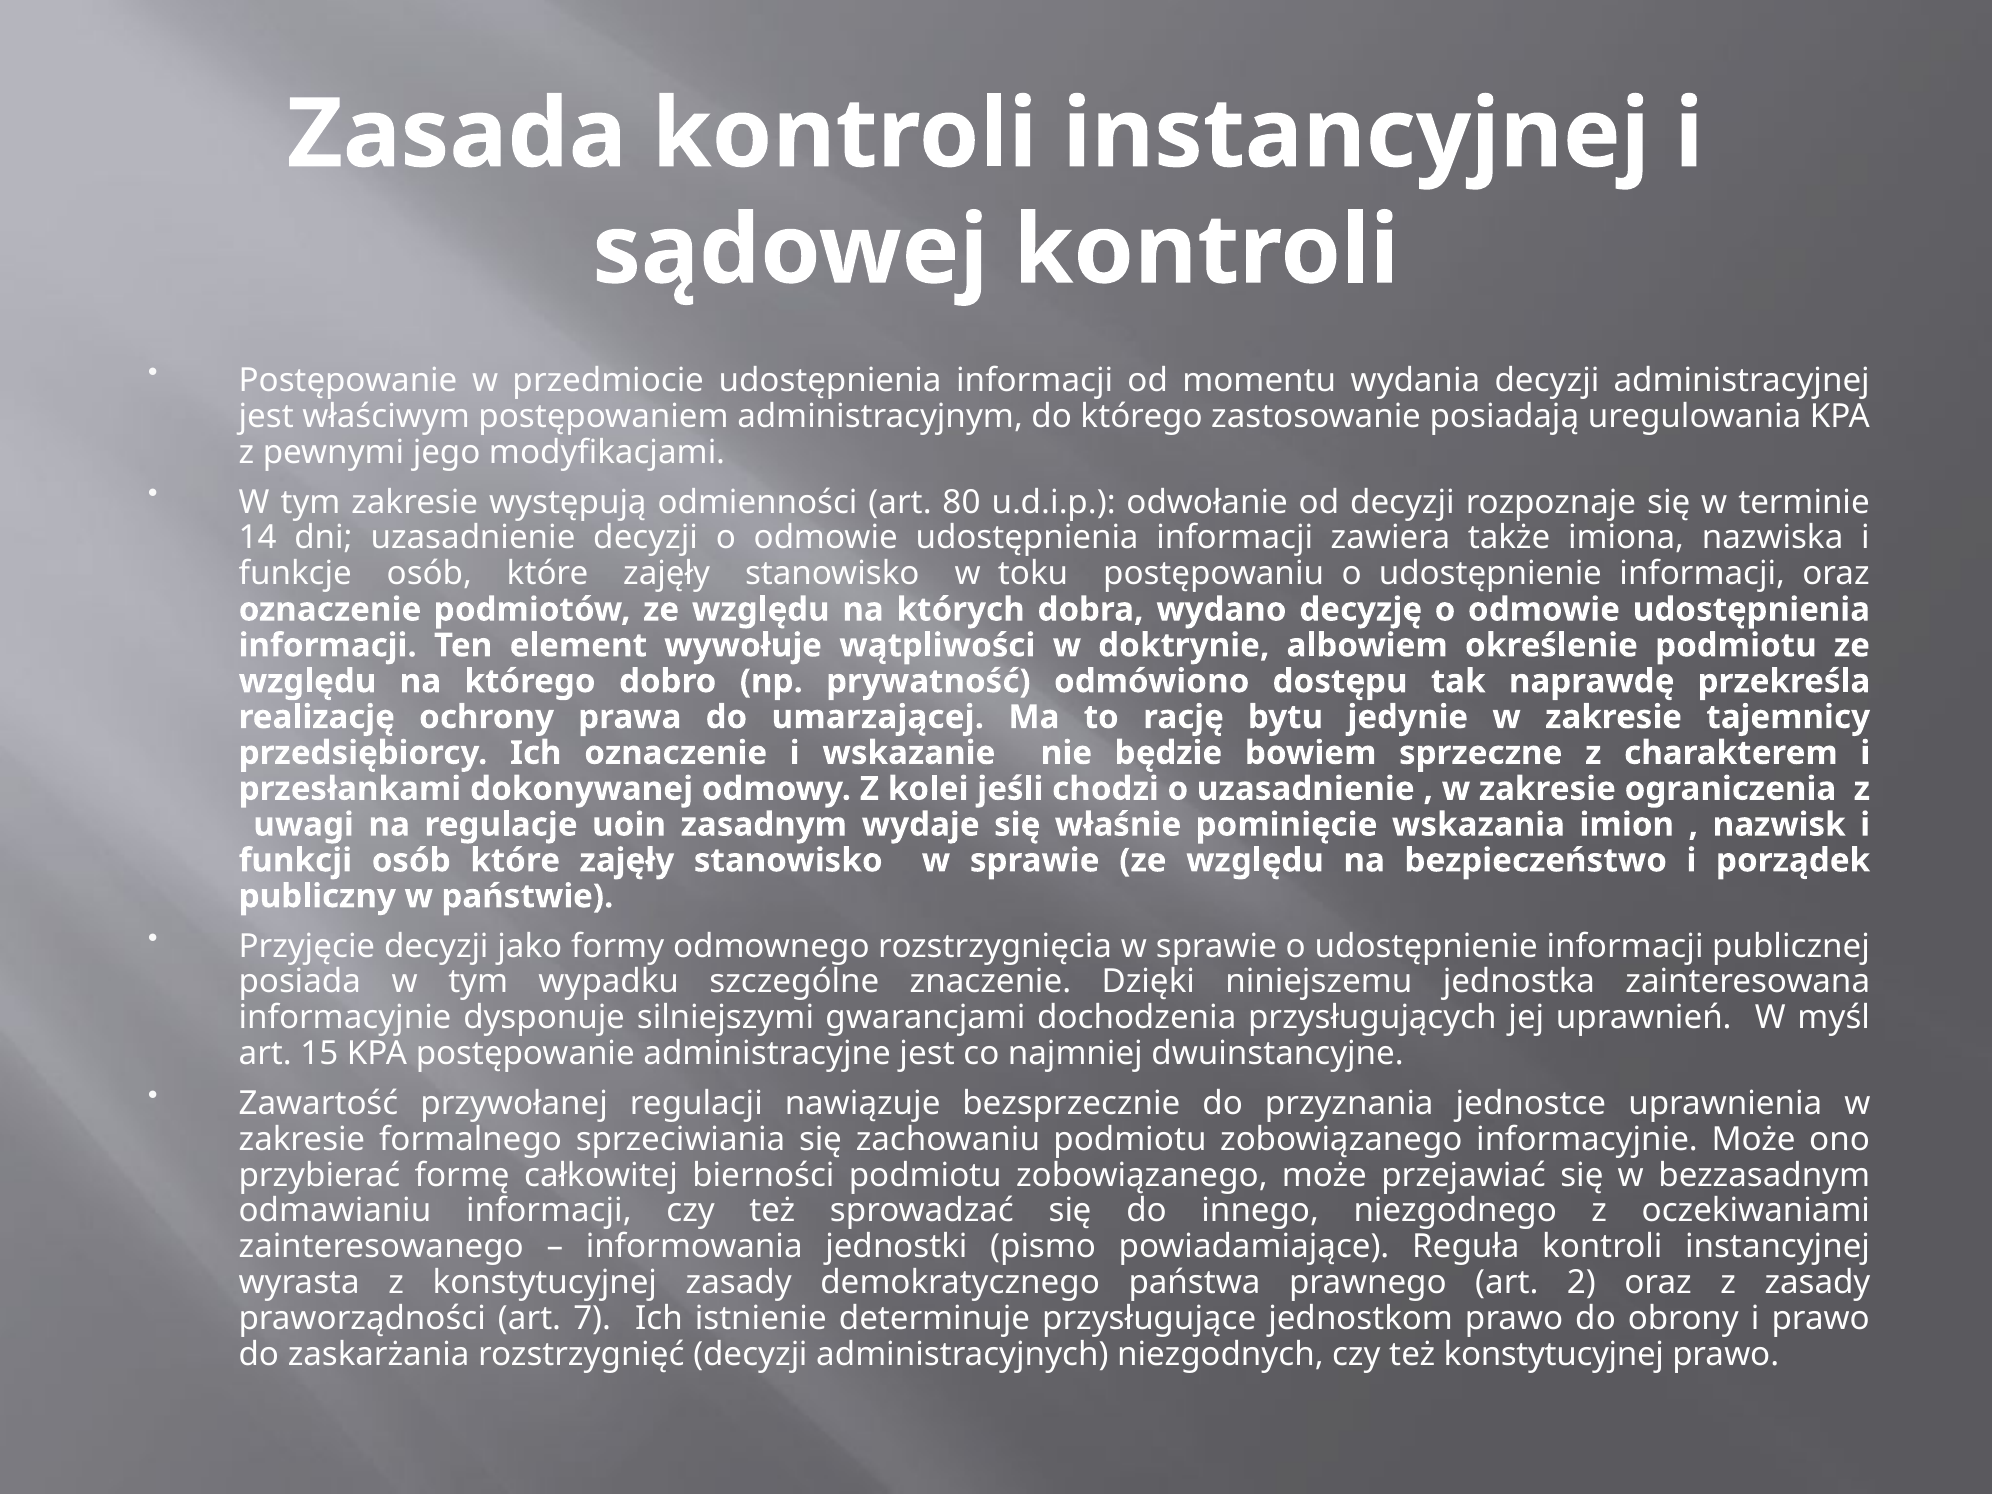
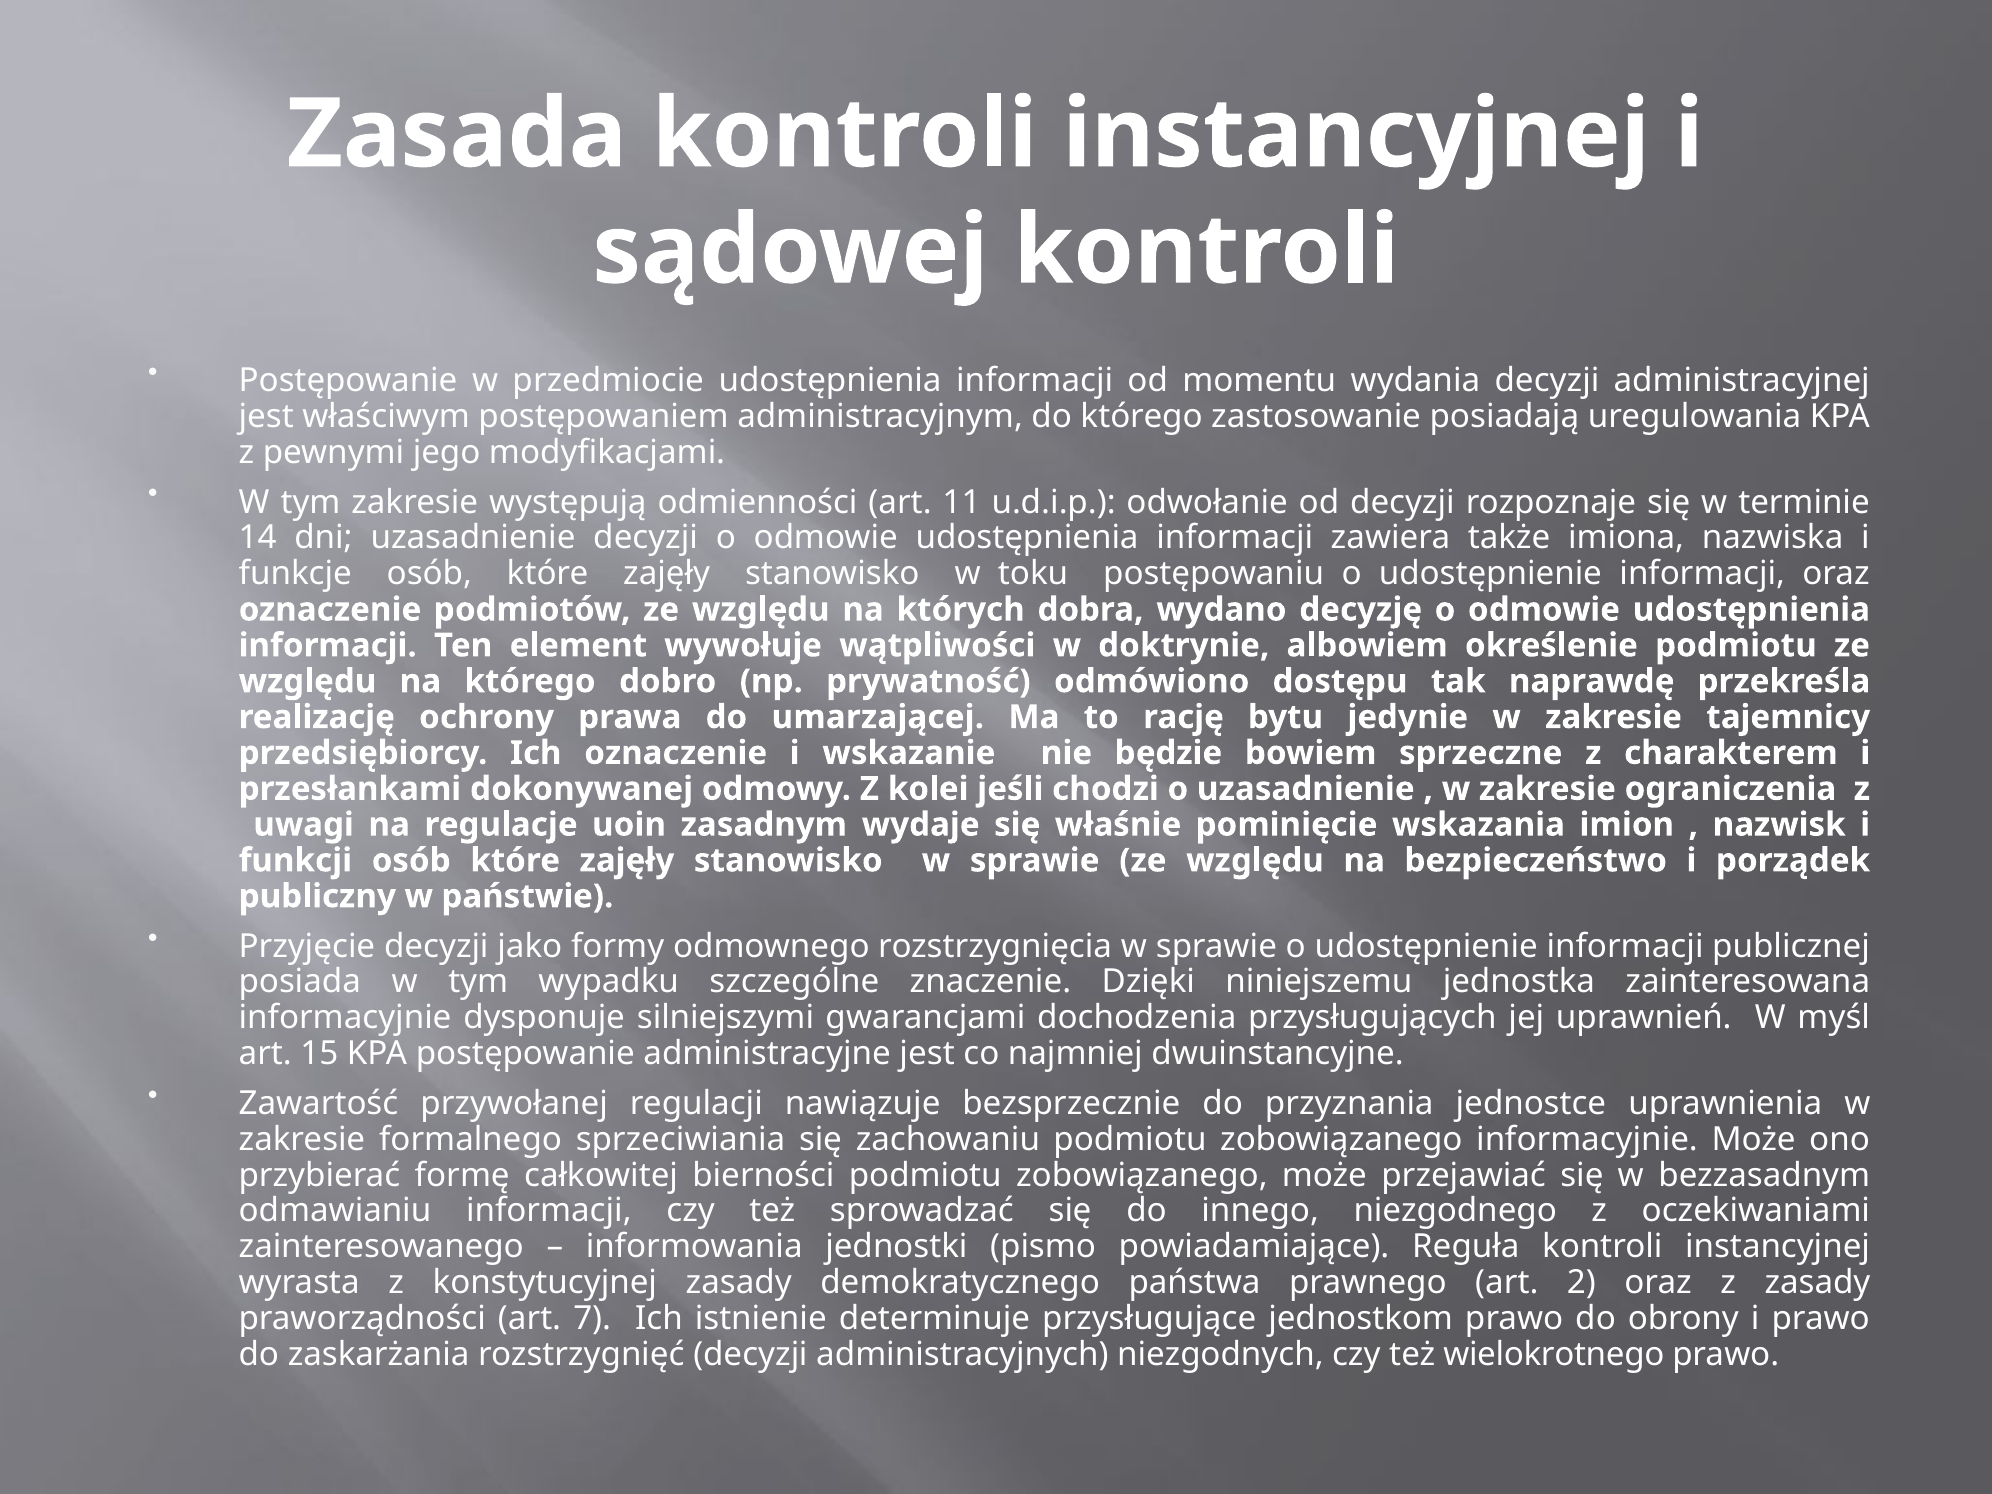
80: 80 -> 11
też konstytucyjnej: konstytucyjnej -> wielokrotnego
